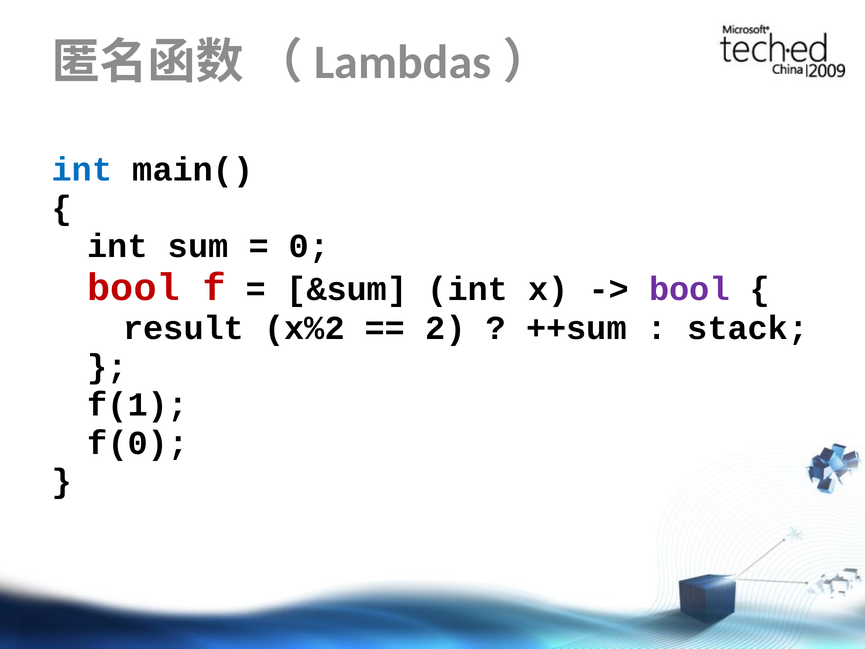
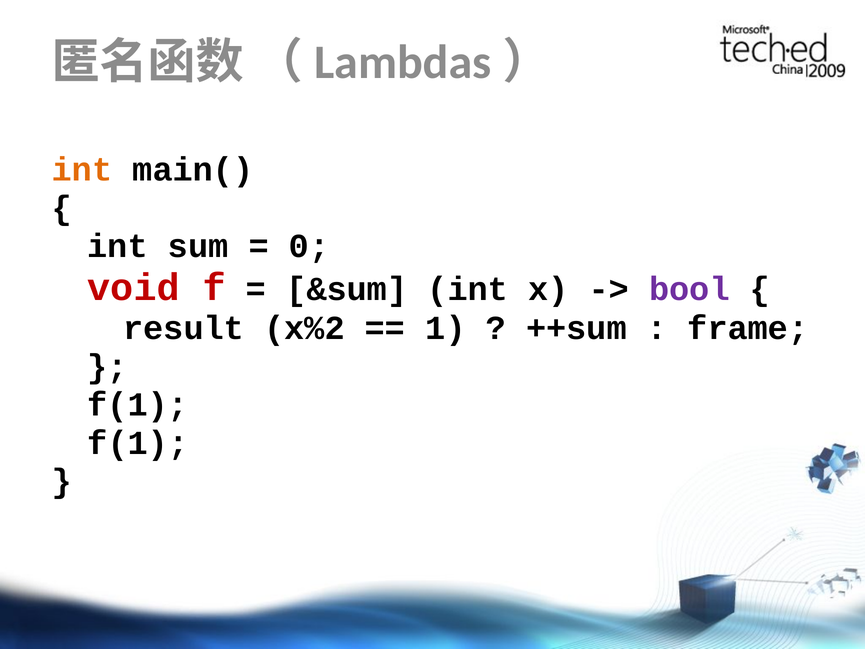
int at (82, 170) colour: blue -> orange
bool at (134, 287): bool -> void
2: 2 -> 1
stack: stack -> frame
f(0 at (138, 443): f(0 -> f(1
